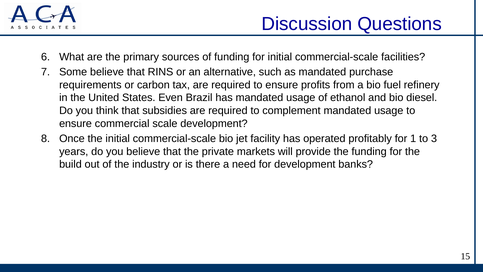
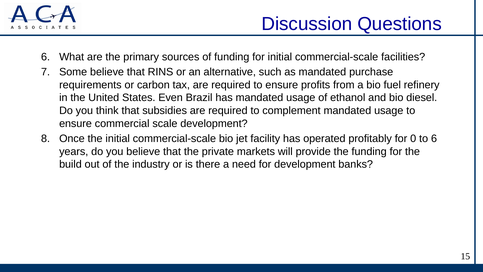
1: 1 -> 0
to 3: 3 -> 6
